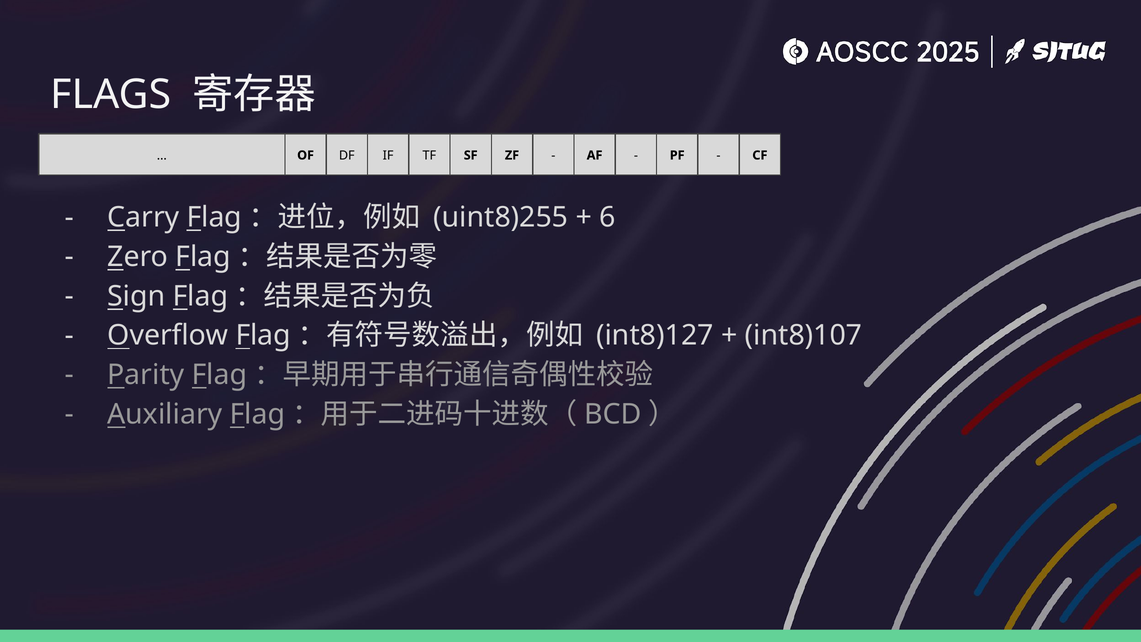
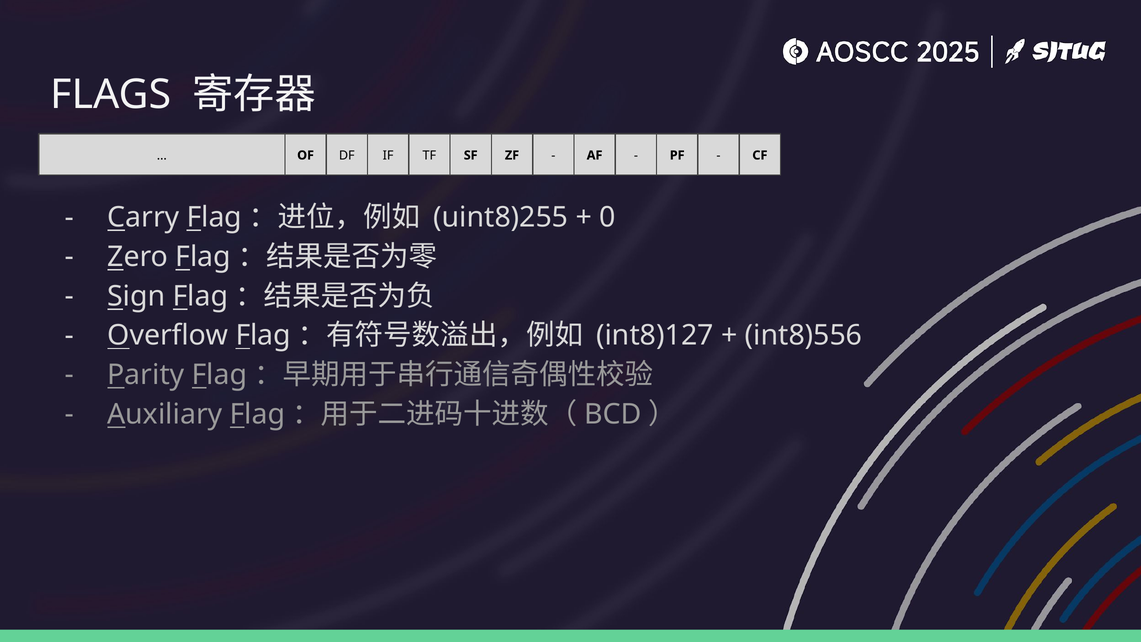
6: 6 -> 0
int8)107: int8)107 -> int8)556
